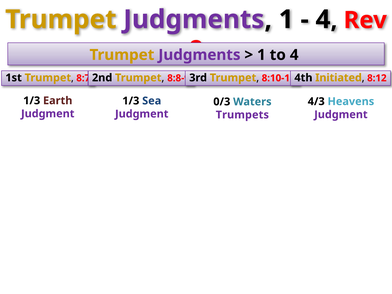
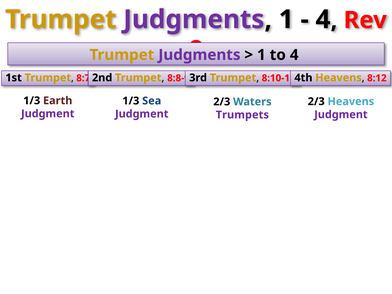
Initiated at (339, 78): Initiated -> Heavens
4/3 at (316, 101): 4/3 -> 2/3
0/3 at (222, 102): 0/3 -> 2/3
